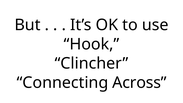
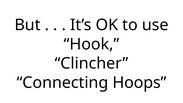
Across: Across -> Hoops
